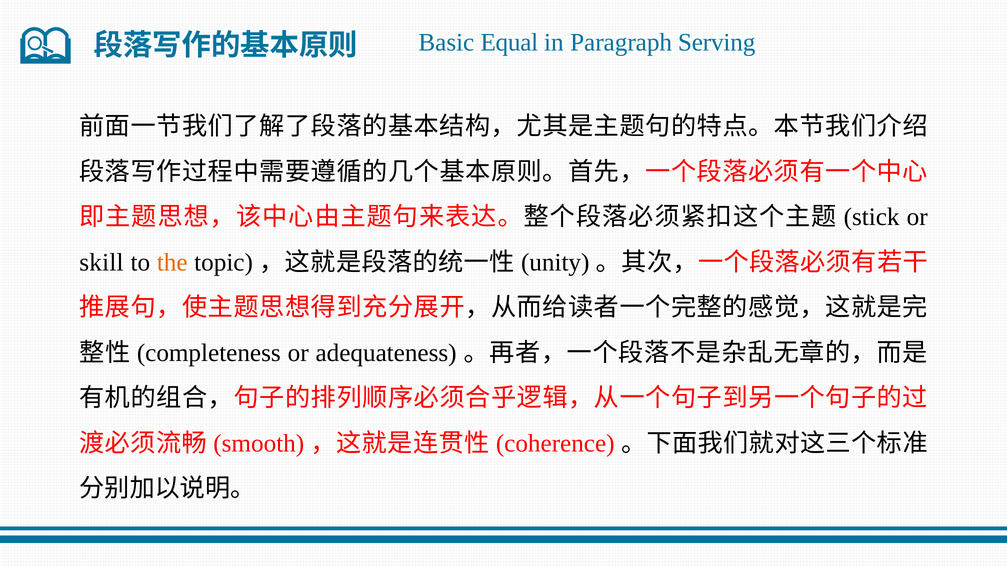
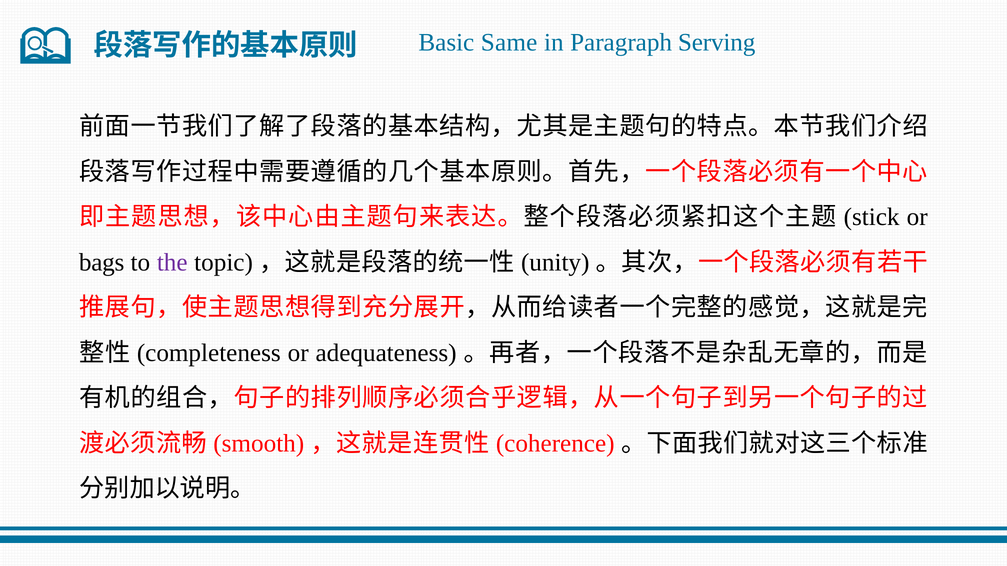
Equal: Equal -> Same
skill: skill -> bags
the colour: orange -> purple
